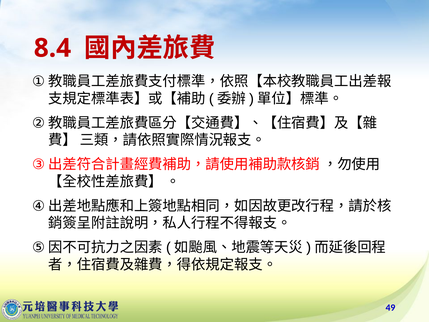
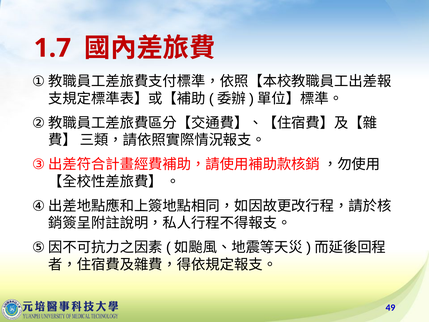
8.4: 8.4 -> 1.7
